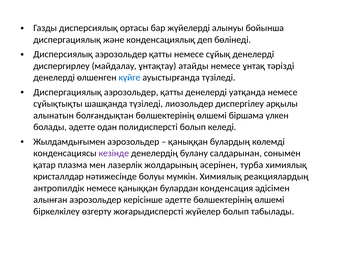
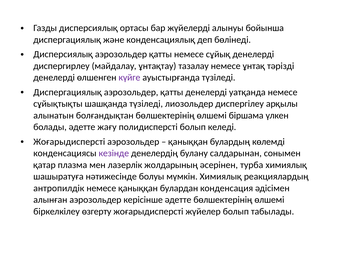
атайды: атайды -> тазалау
күйге colour: blue -> purple
одан: одан -> жағу
Жылдамдығымен at (69, 142): Жылдамдығымен -> Жоғарыдисперсті
кристаллдар: кристаллдар -> шашыратуға
